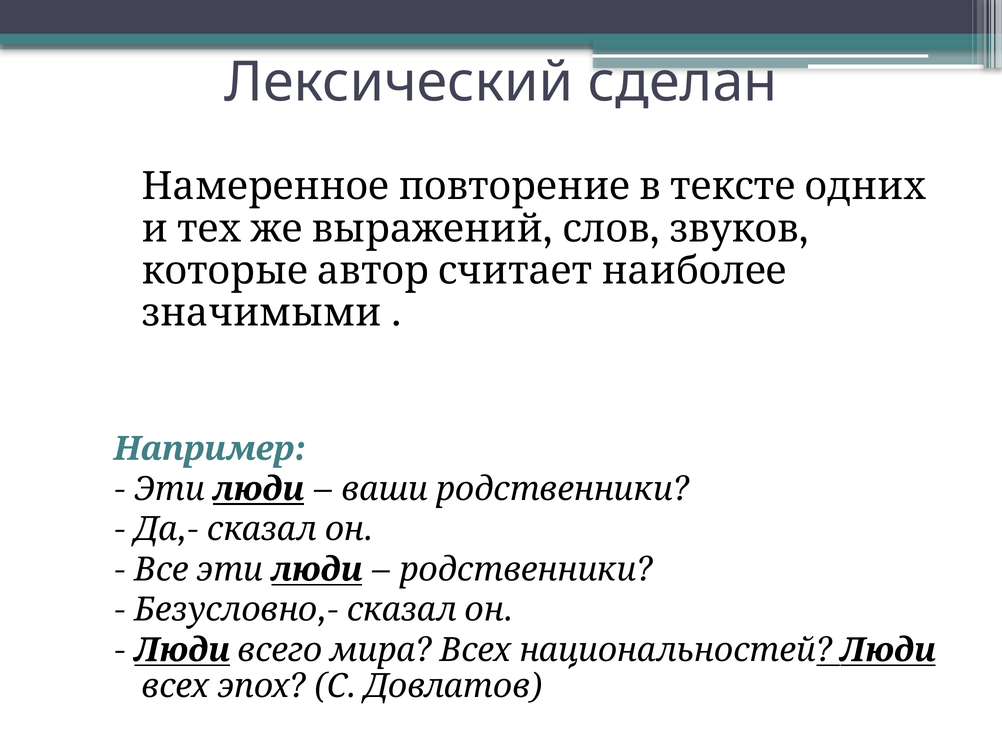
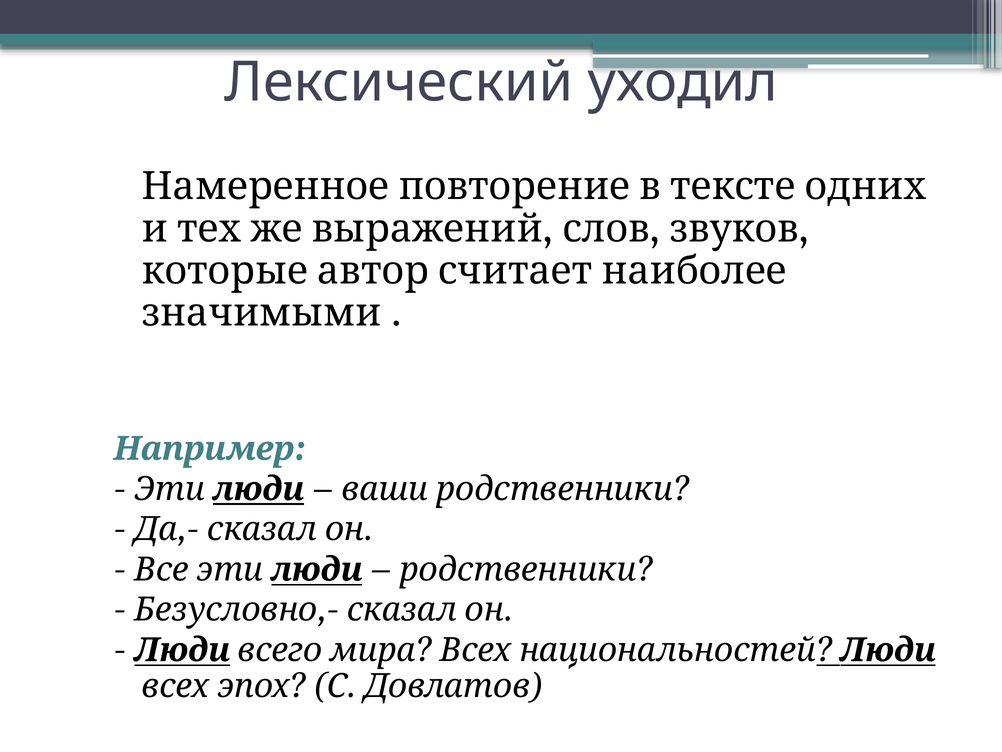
сделан: сделан -> уходил
